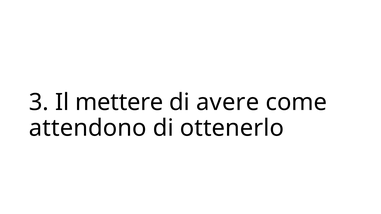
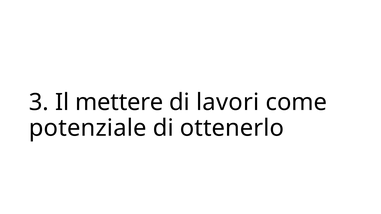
avere: avere -> lavori
attendono: attendono -> potenziale
